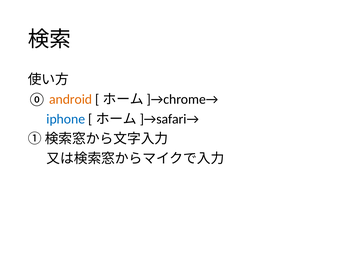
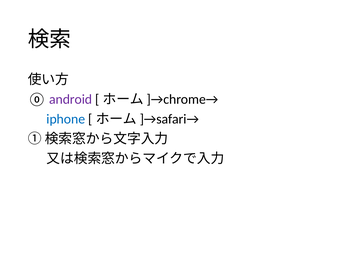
android colour: orange -> purple
